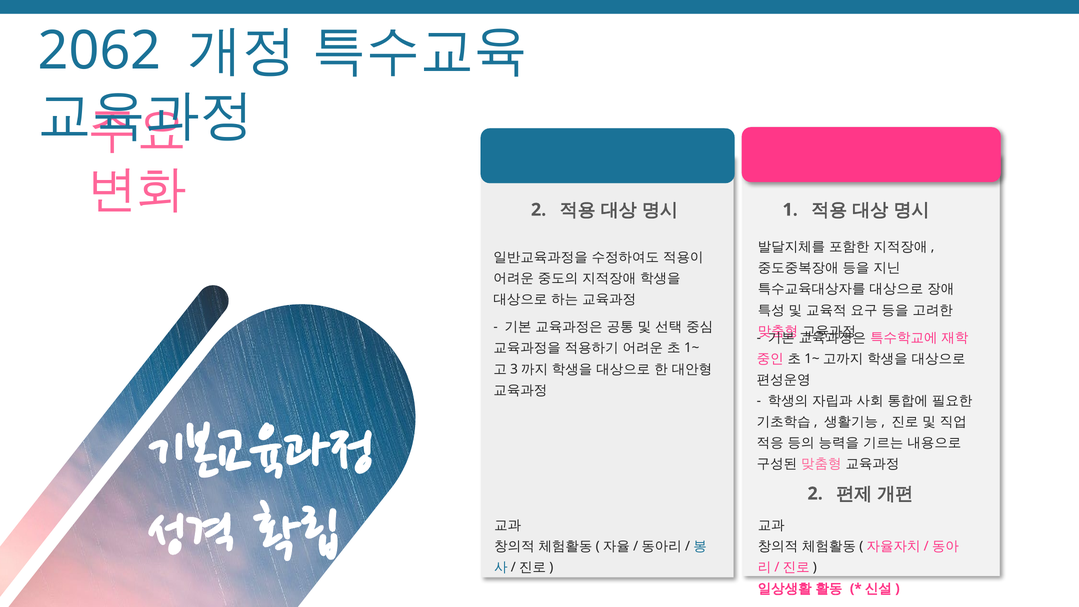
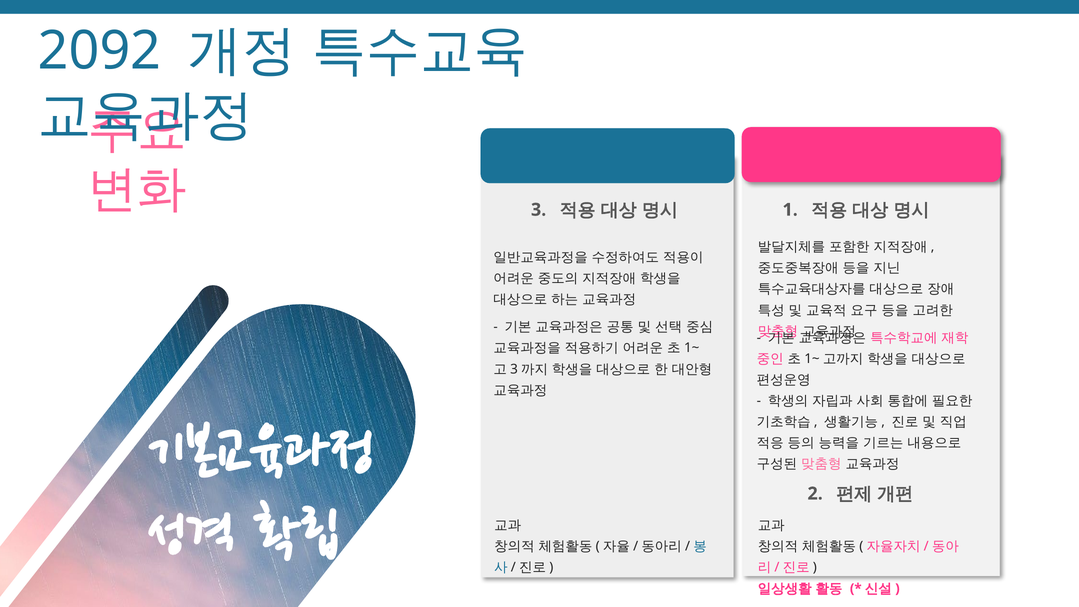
2062: 2062 -> 2092
2 at (539, 210): 2 -> 3
